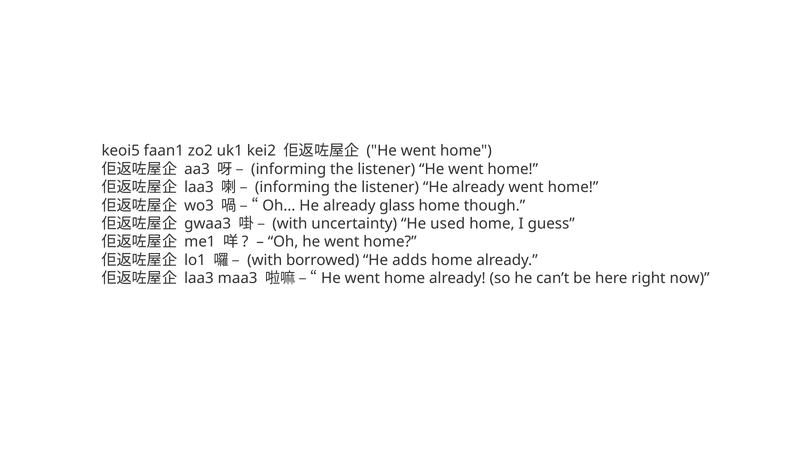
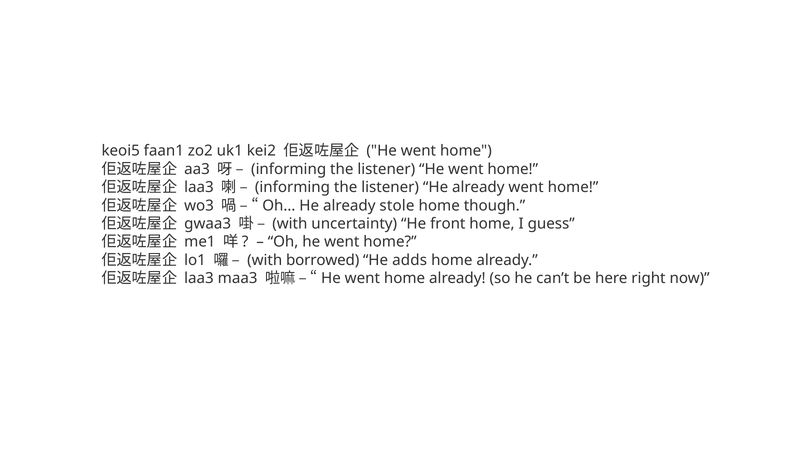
glass: glass -> stole
used: used -> front
